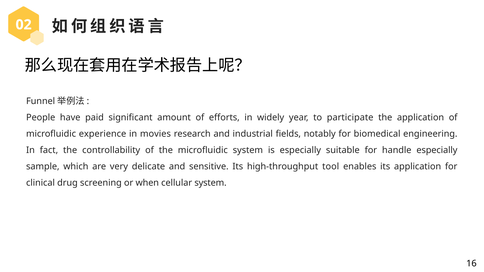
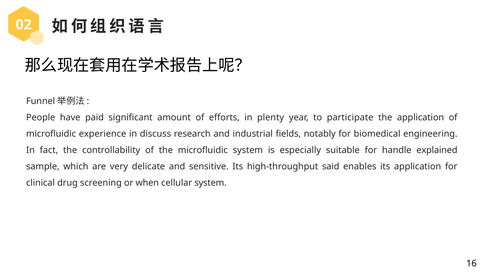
widely: widely -> plenty
movies: movies -> discuss
handle especially: especially -> explained
tool: tool -> said
